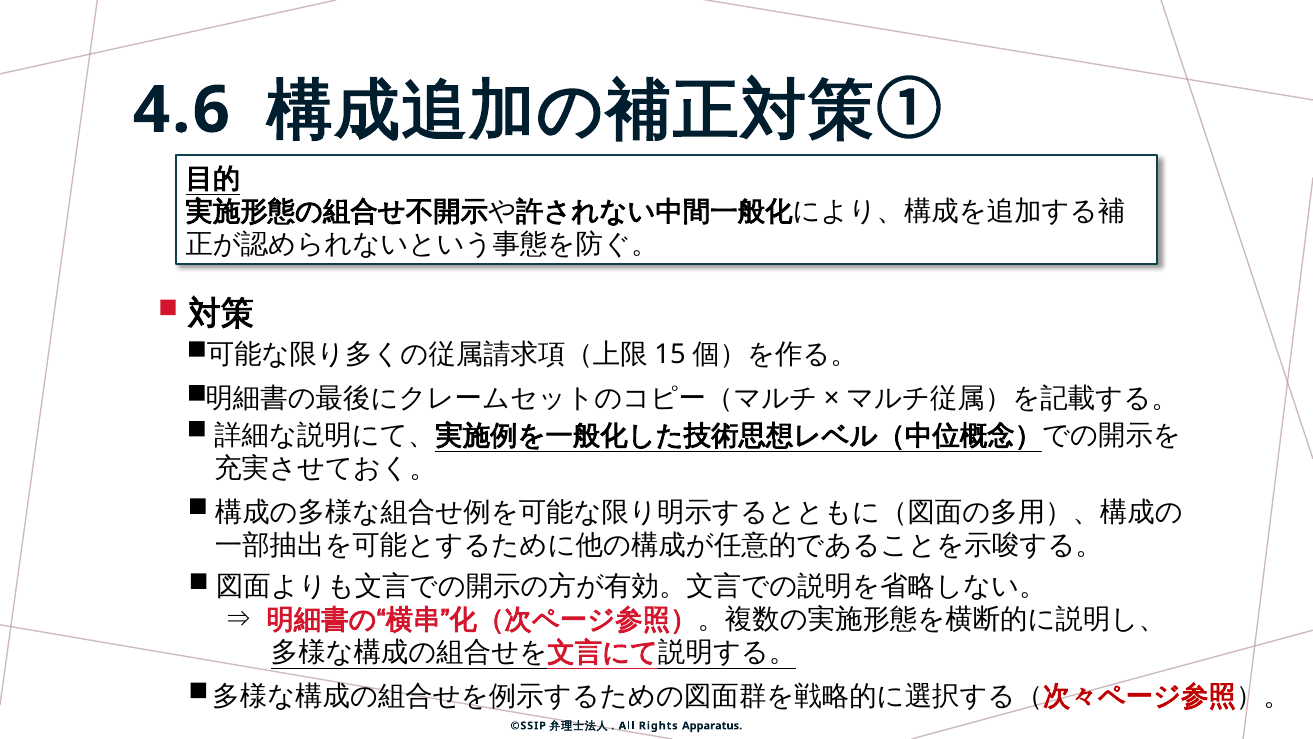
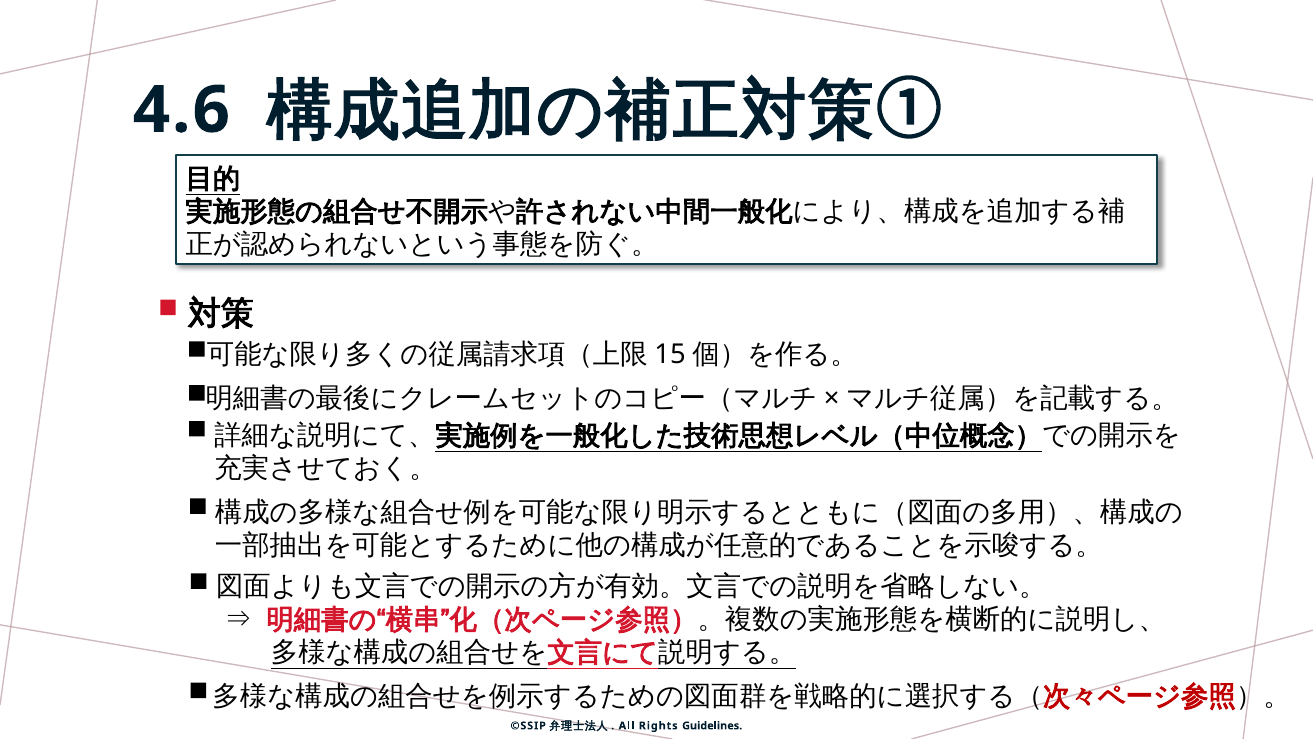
Apparatus: Apparatus -> Guidelines
